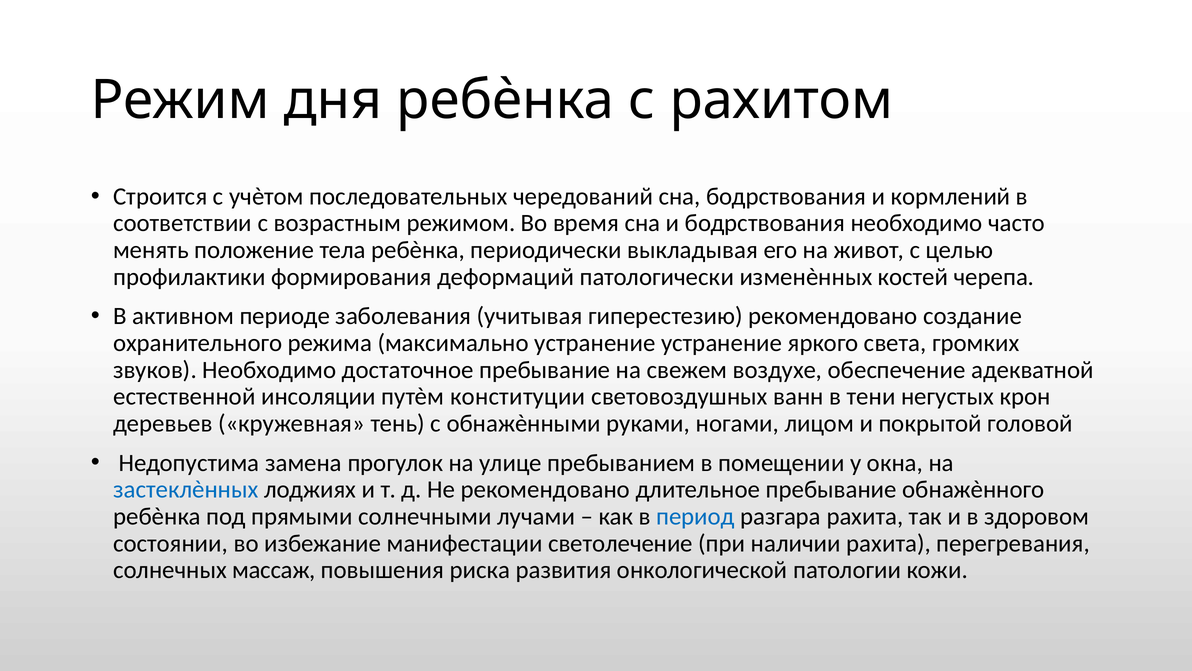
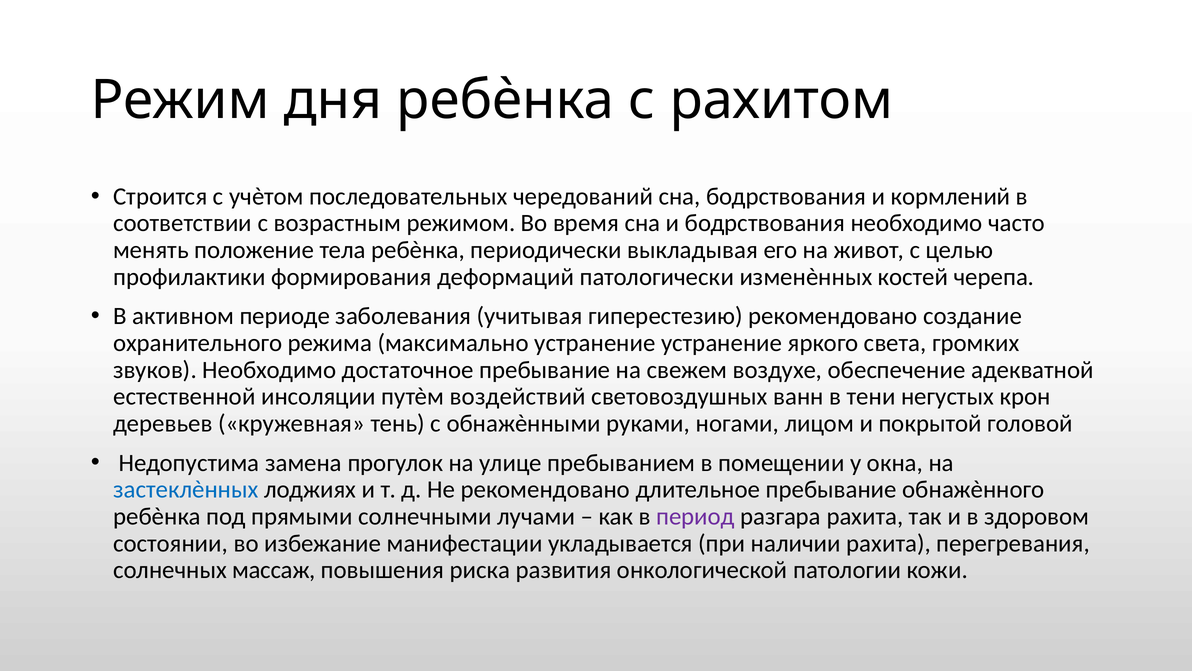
конституции: конституции -> воздействий
период colour: blue -> purple
светолечение: светолечение -> укладывается
